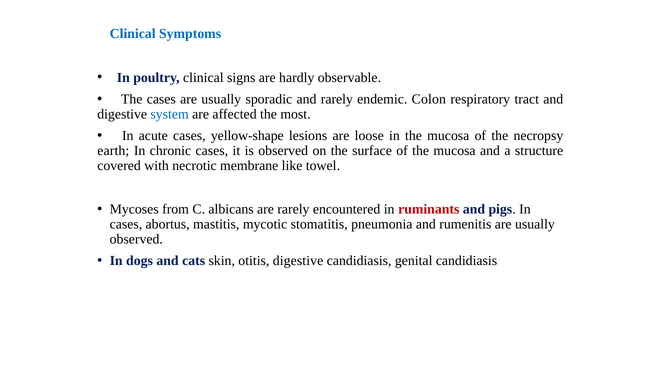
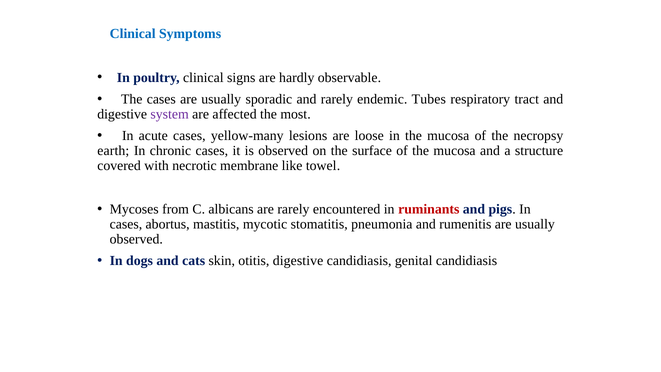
Colon: Colon -> Tubes
system colour: blue -> purple
yellow-shape: yellow-shape -> yellow-many
